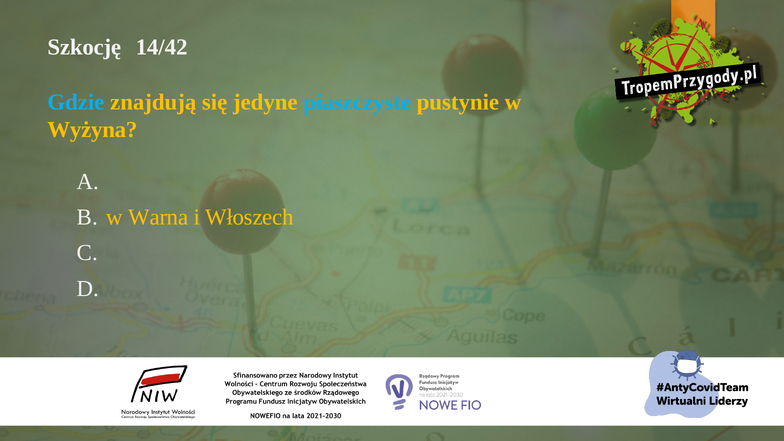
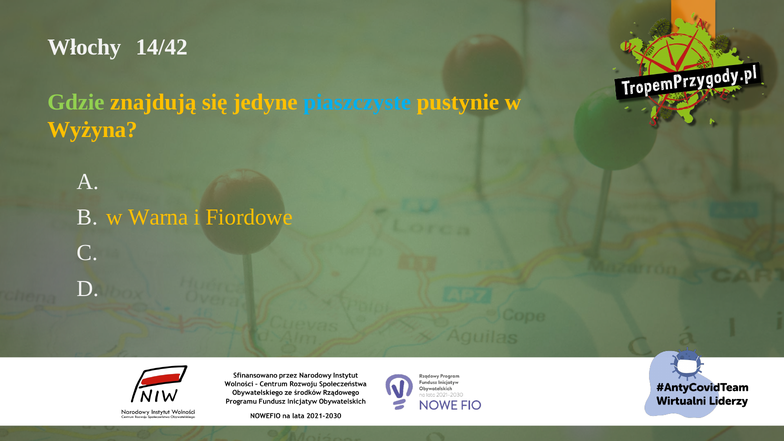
Szkocję: Szkocję -> Włochy
Gdzie colour: light blue -> light green
Włoszech: Włoszech -> Fiordowe
